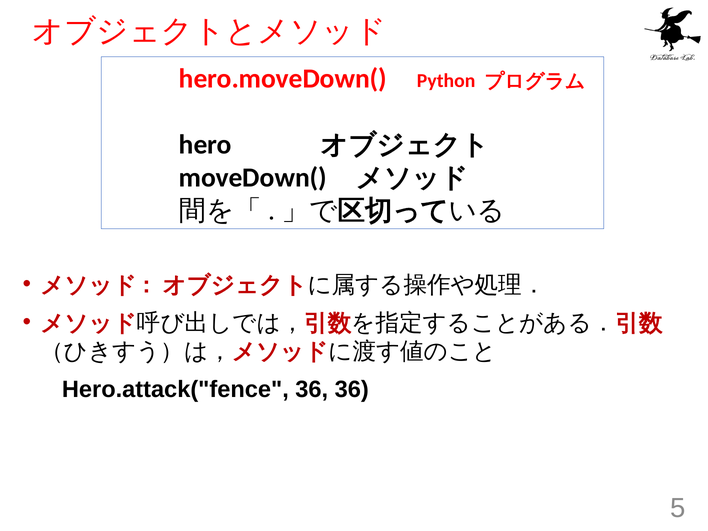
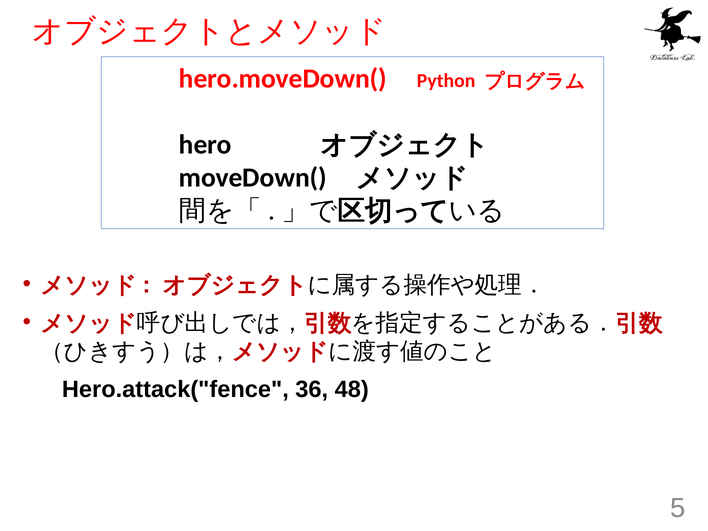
36 36: 36 -> 48
